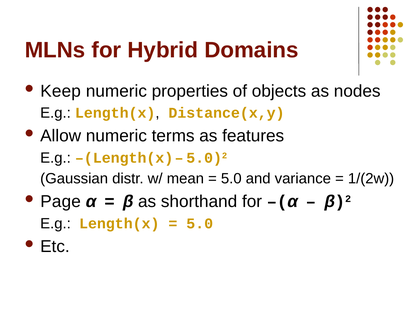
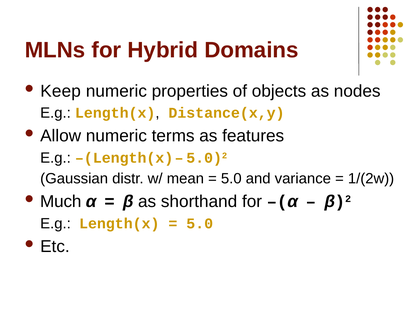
Page: Page -> Much
